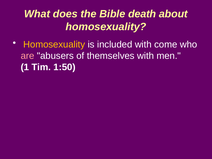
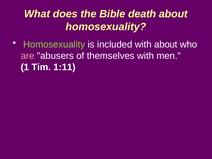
Homosexuality at (54, 44) colour: yellow -> light green
with come: come -> about
1:50: 1:50 -> 1:11
